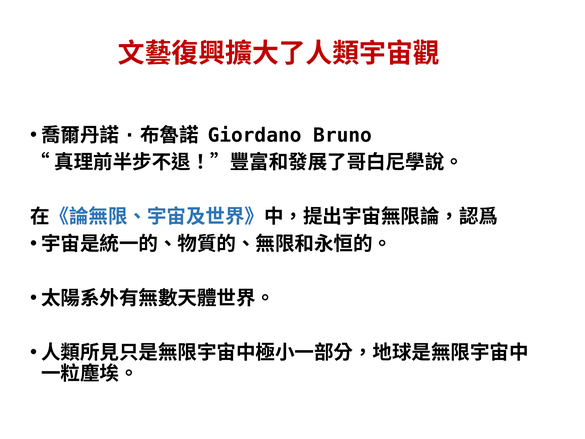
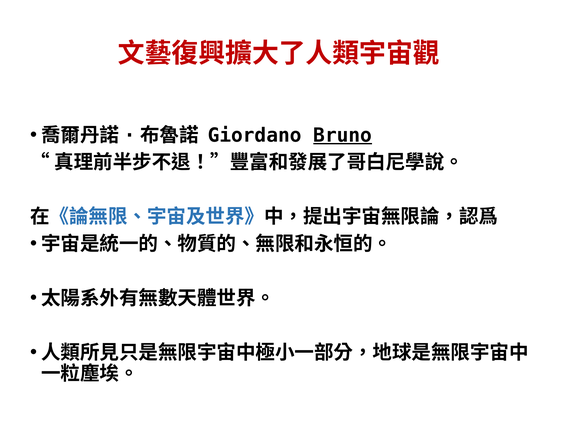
Bruno underline: none -> present
